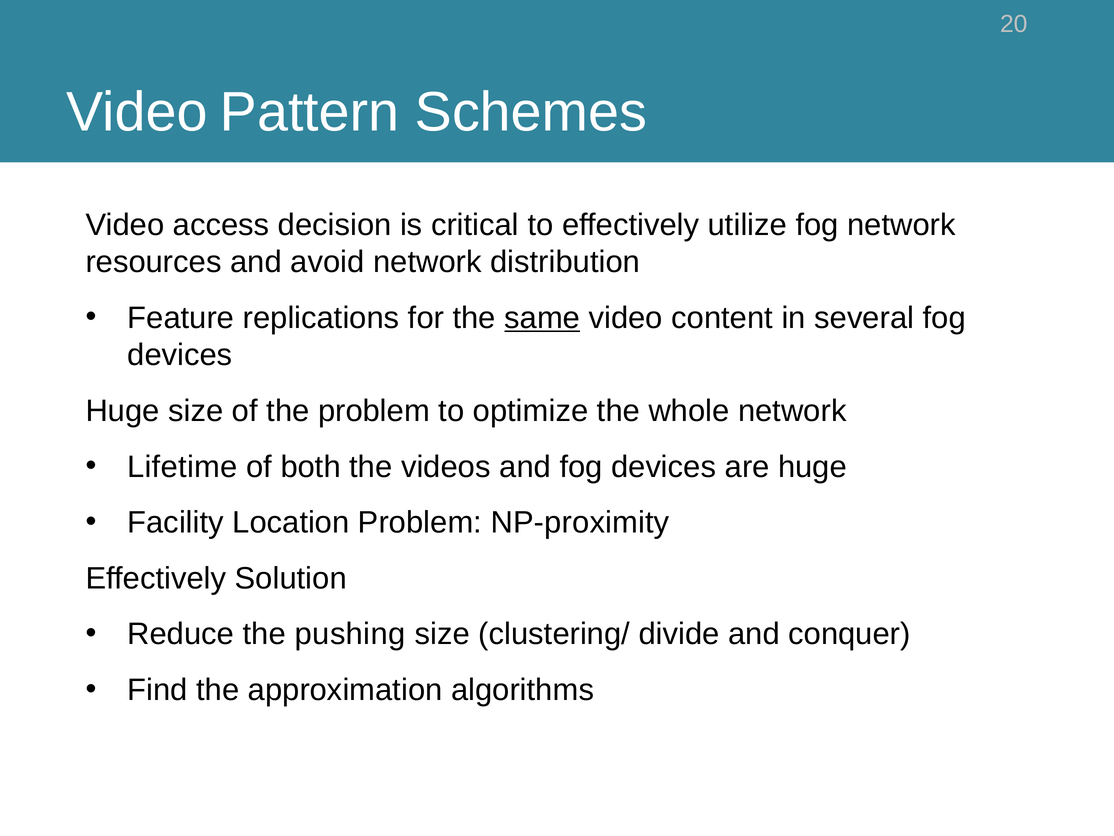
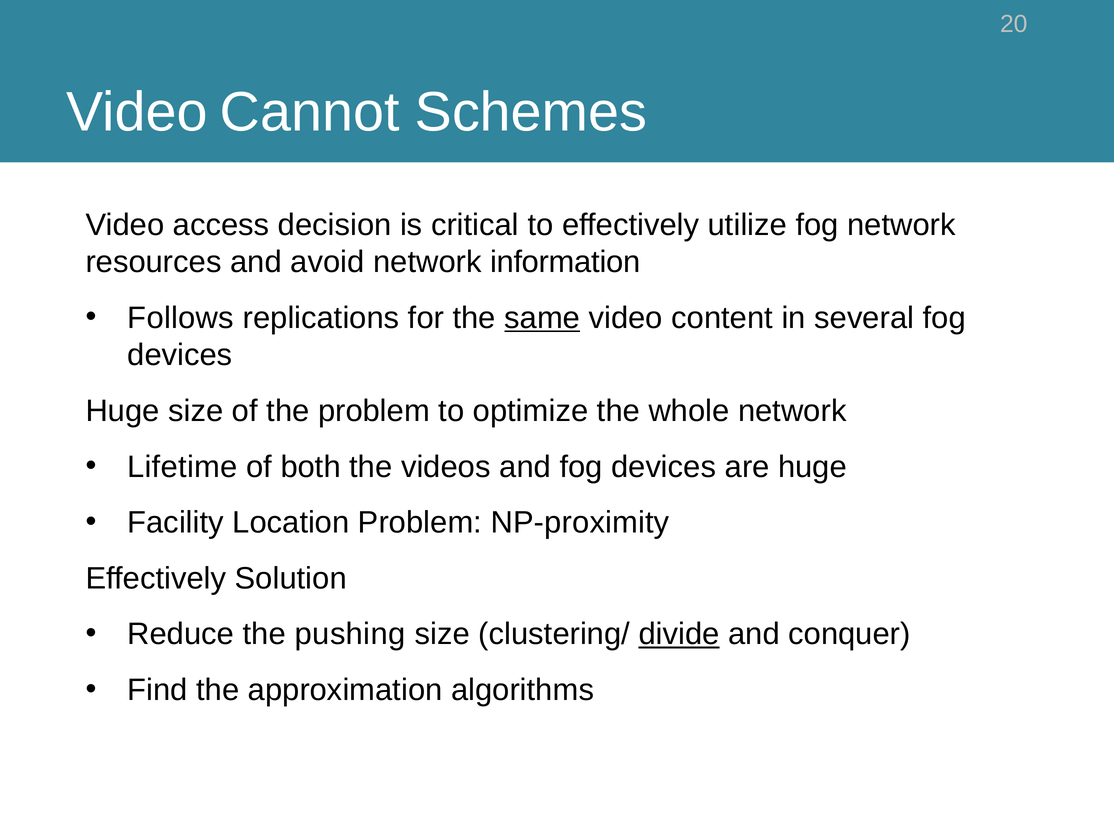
Pattern: Pattern -> Cannot
distribution: distribution -> information
Feature: Feature -> Follows
divide underline: none -> present
